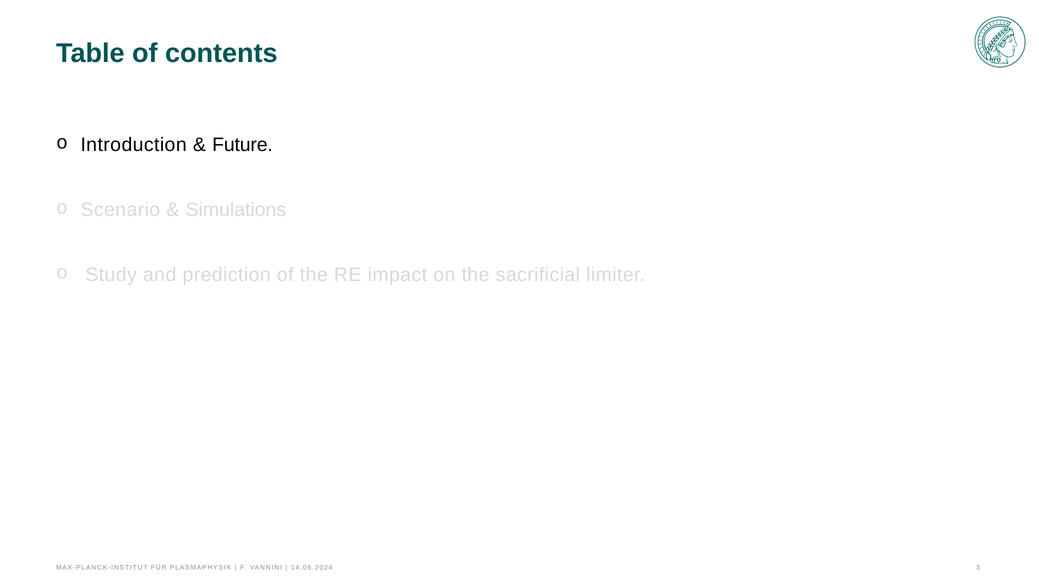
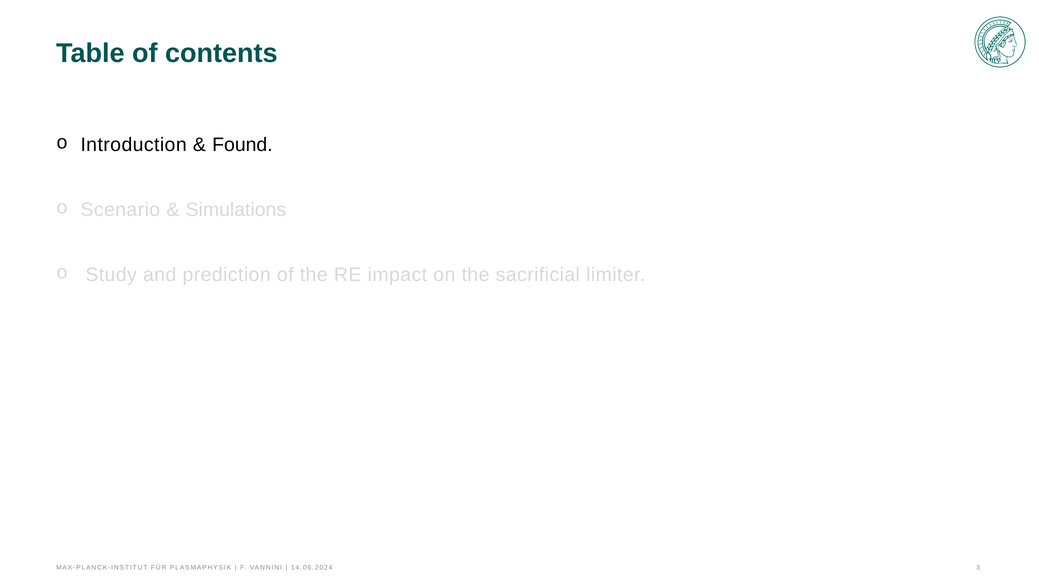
Future: Future -> Found
